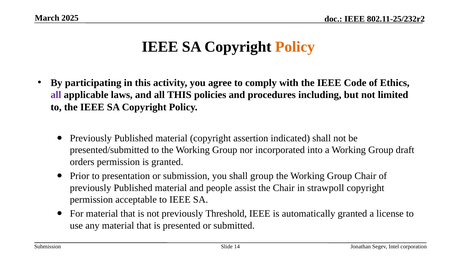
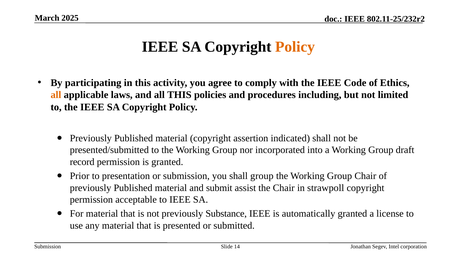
all at (56, 95) colour: purple -> orange
orders: orders -> record
people: people -> submit
Threshold: Threshold -> Substance
